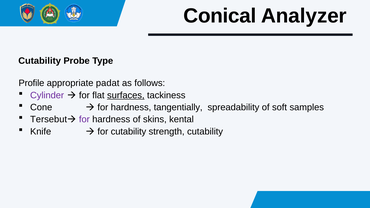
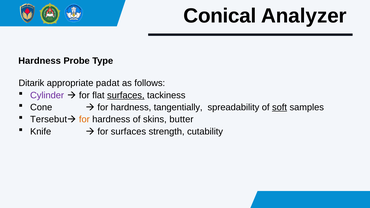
Cutability at (40, 61): Cutability -> Hardness
Profile: Profile -> Ditarik
soft underline: none -> present
for at (84, 119) colour: purple -> orange
kental: kental -> butter
for cutability: cutability -> surfaces
